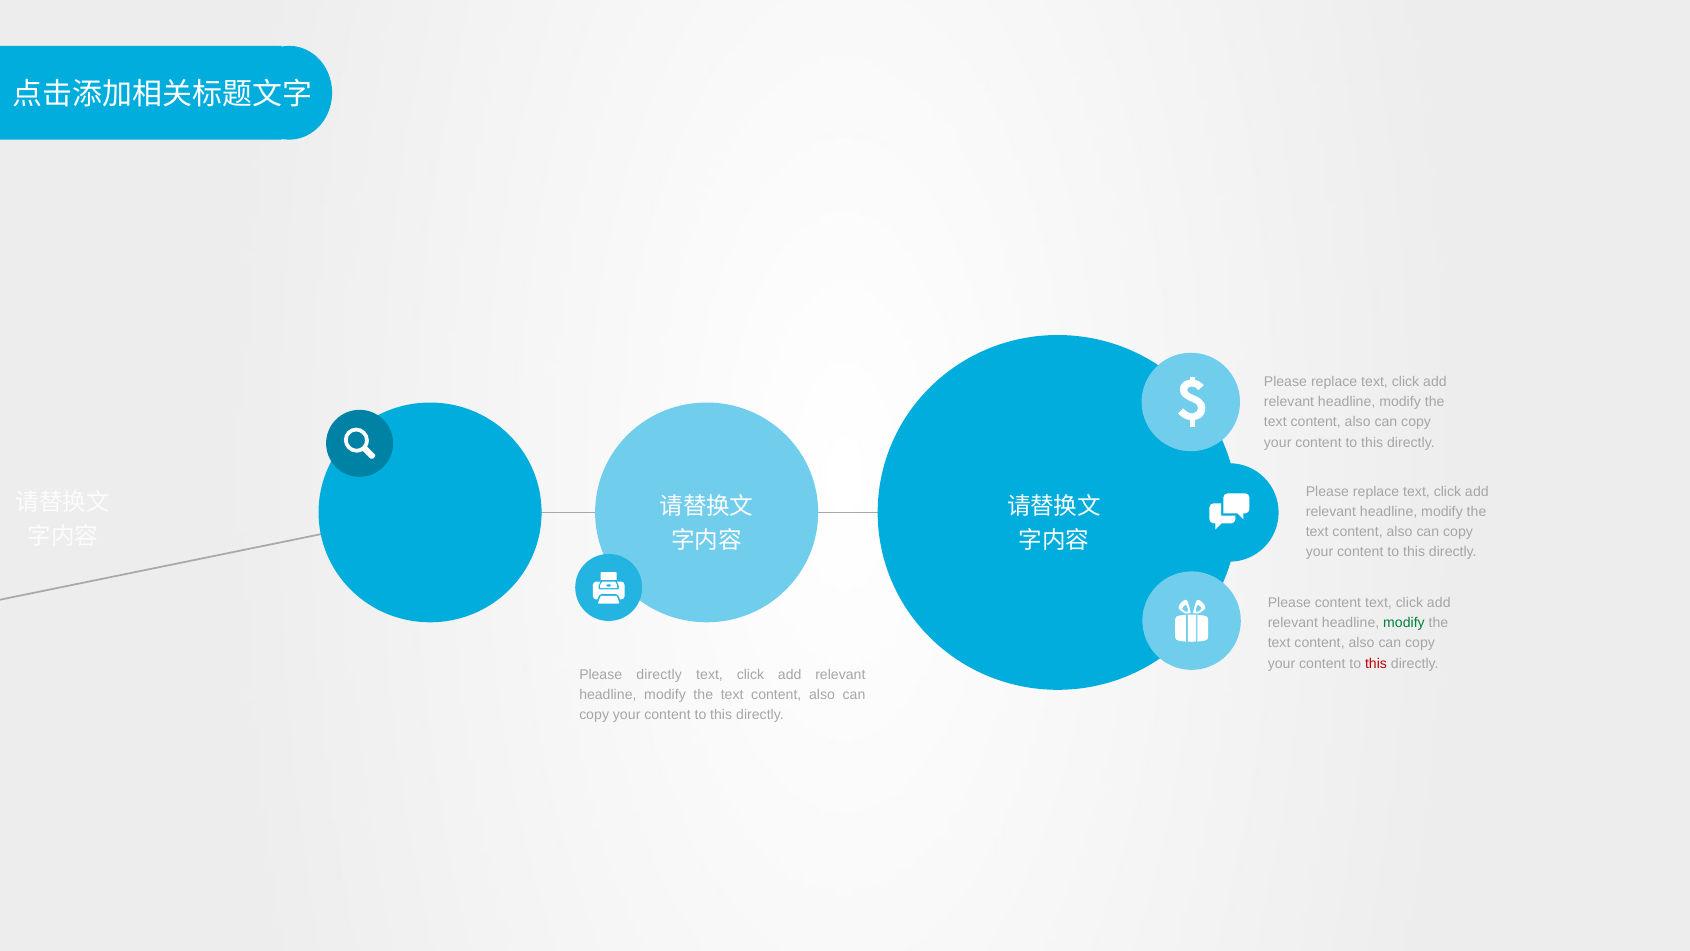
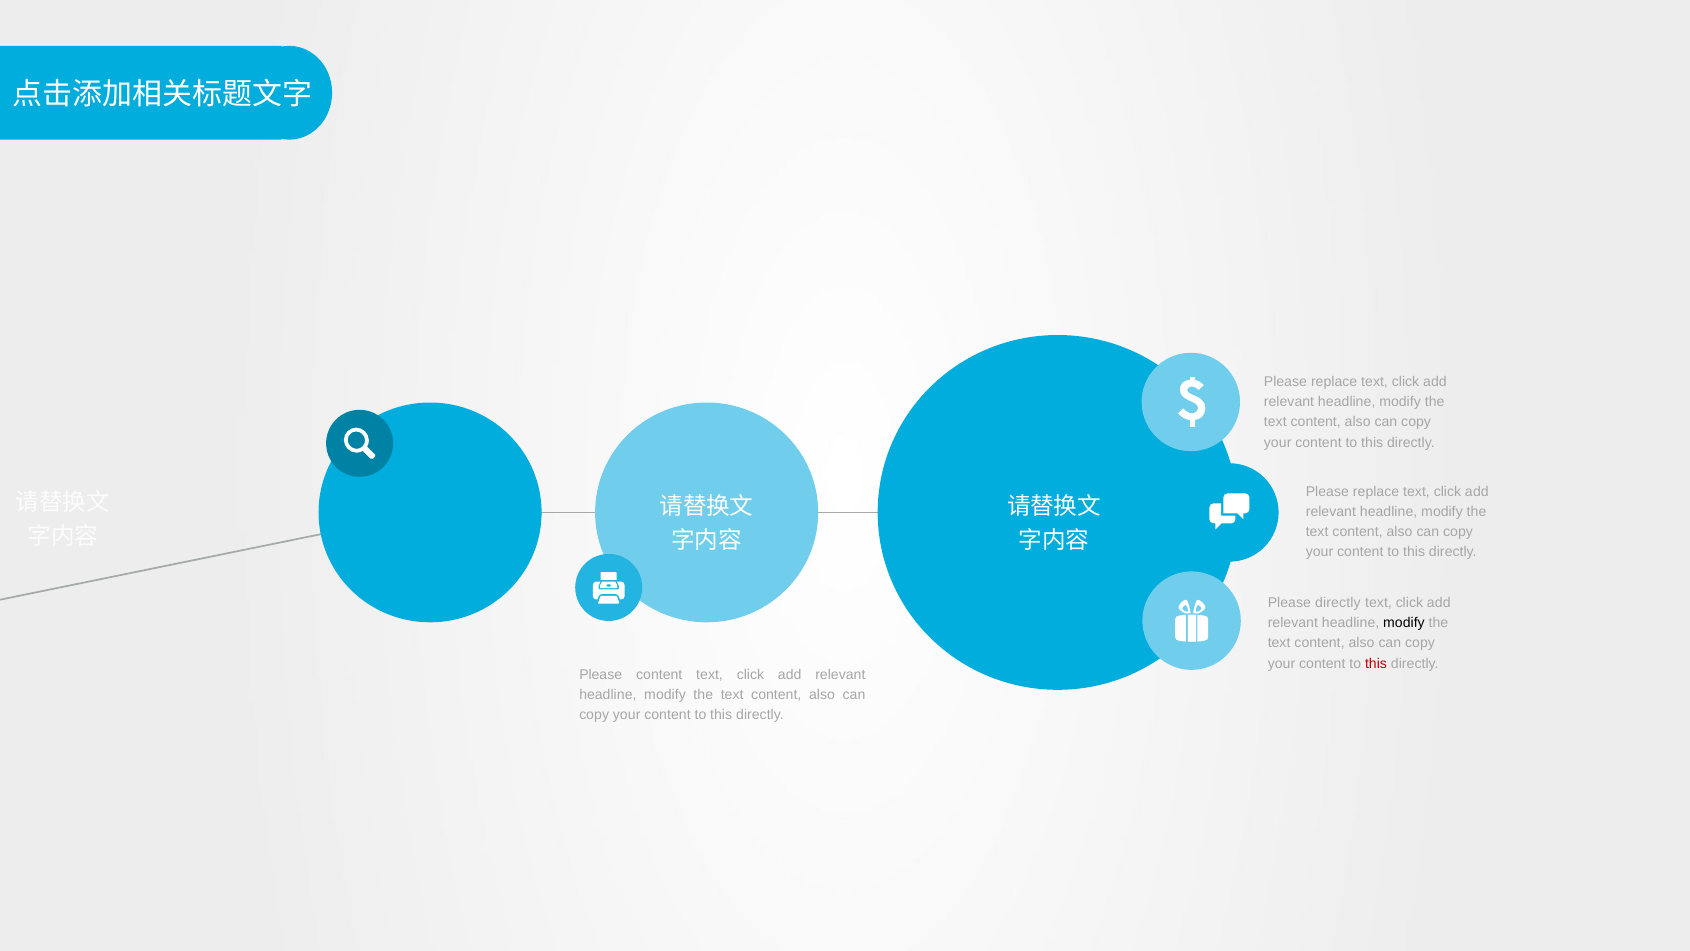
Please content: content -> directly
modify at (1404, 623) colour: green -> black
Please directly: directly -> content
